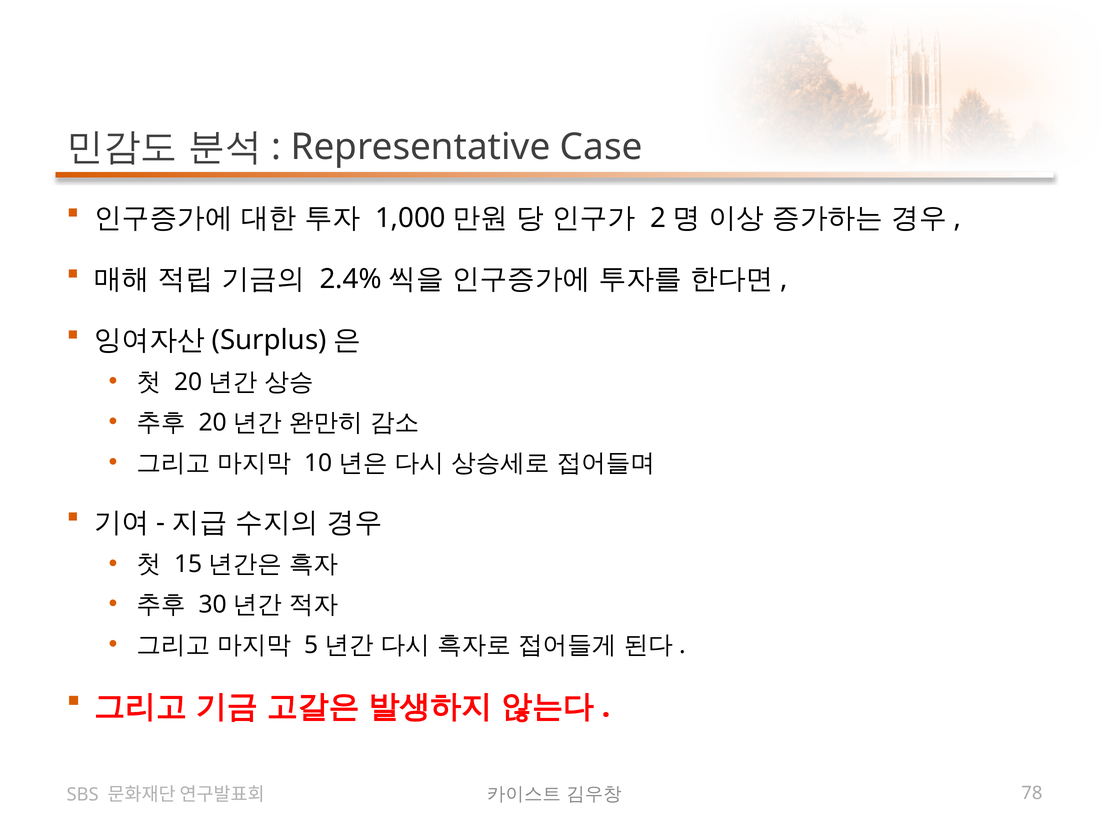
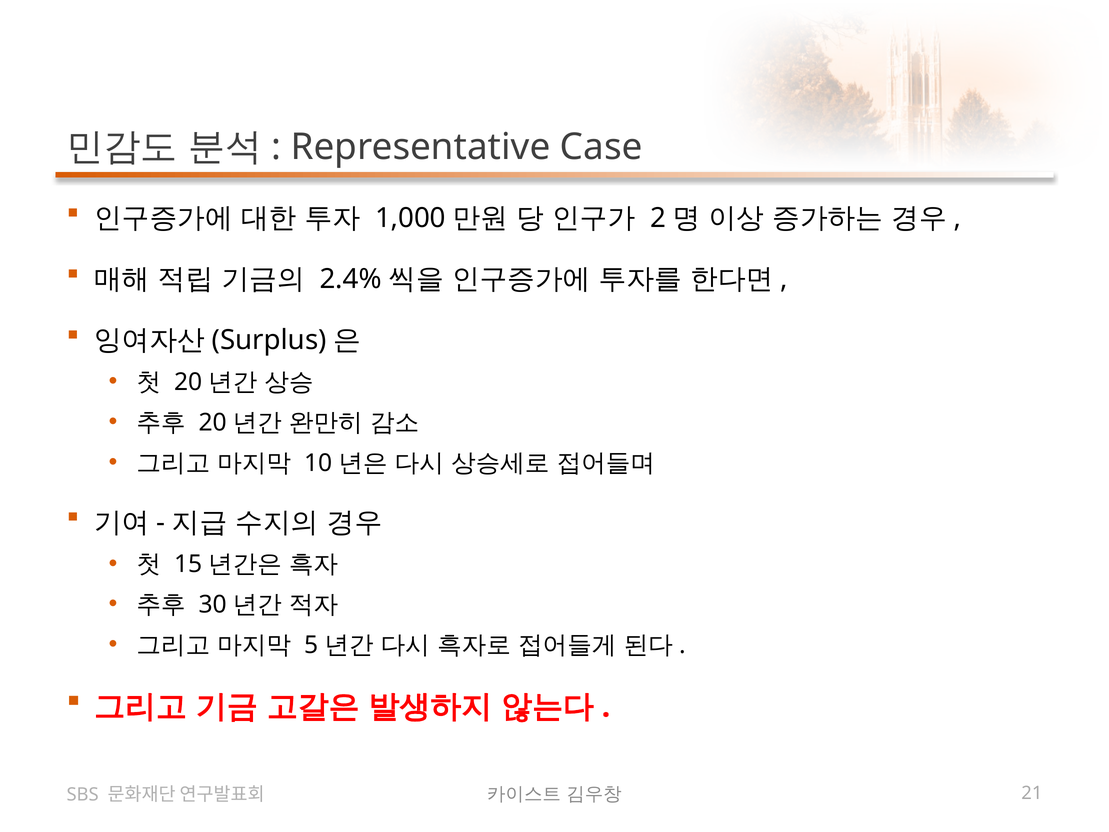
78: 78 -> 21
